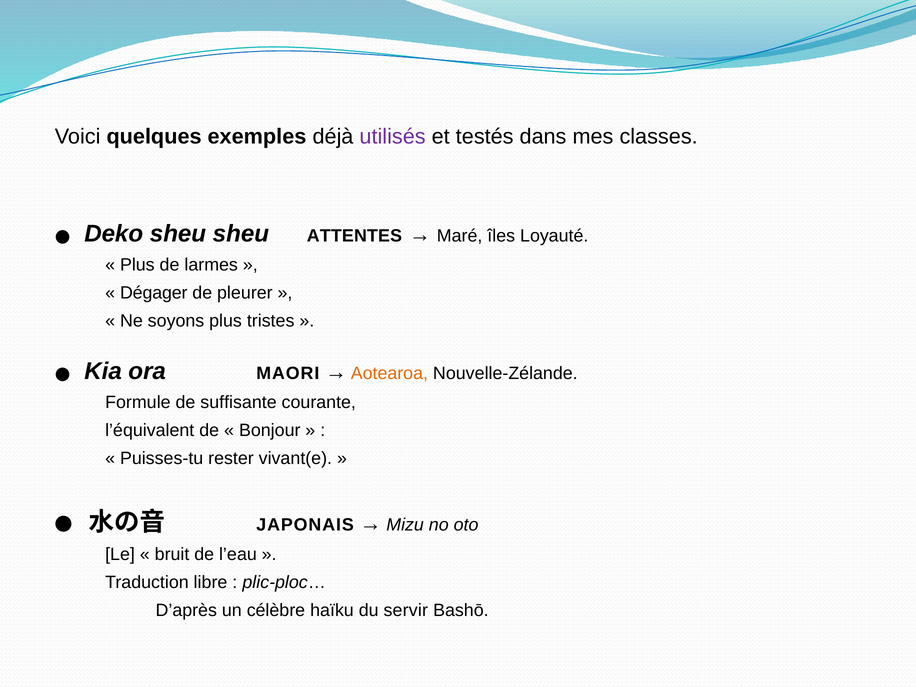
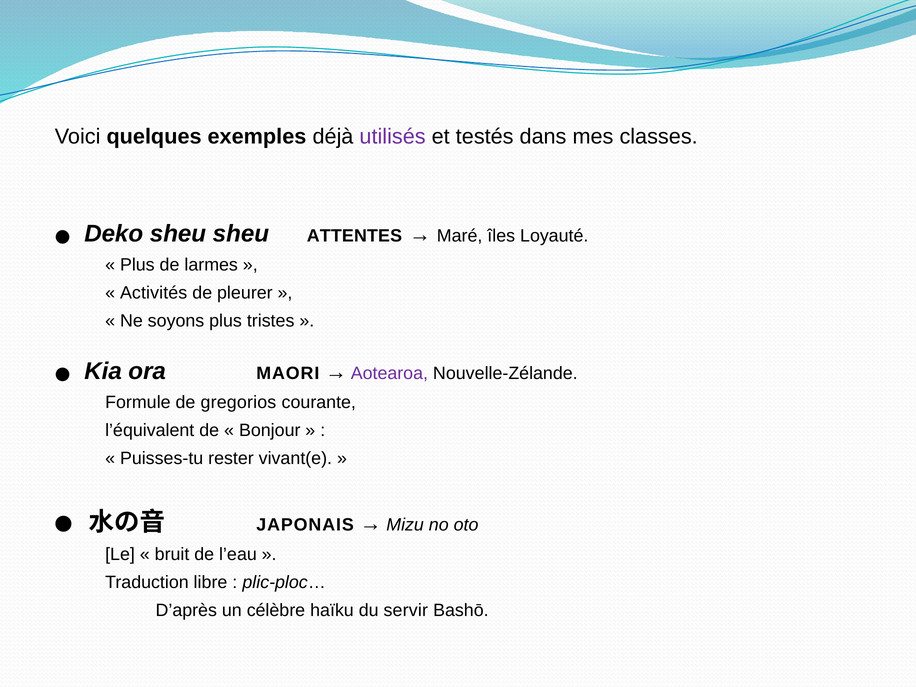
Dégager: Dégager -> Activités
Aotearoa colour: orange -> purple
suffisante: suffisante -> gregorios
